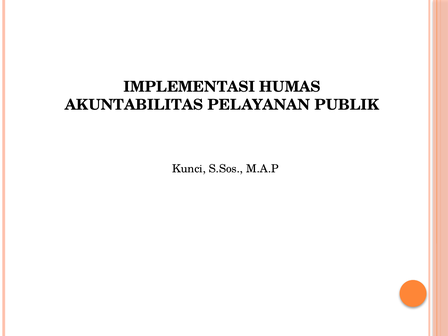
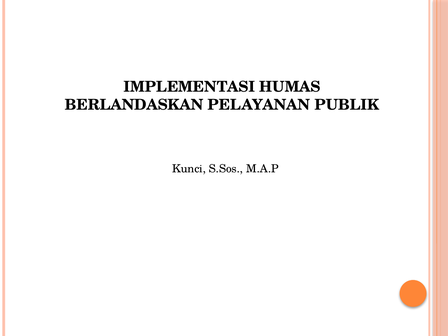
AKUNTABILITAS: AKUNTABILITAS -> BERLANDASKAN
